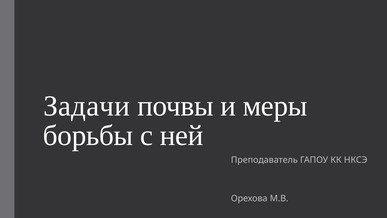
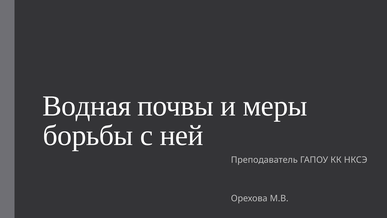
Задачи: Задачи -> Водная
